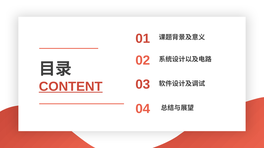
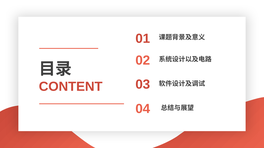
CONTENT underline: present -> none
